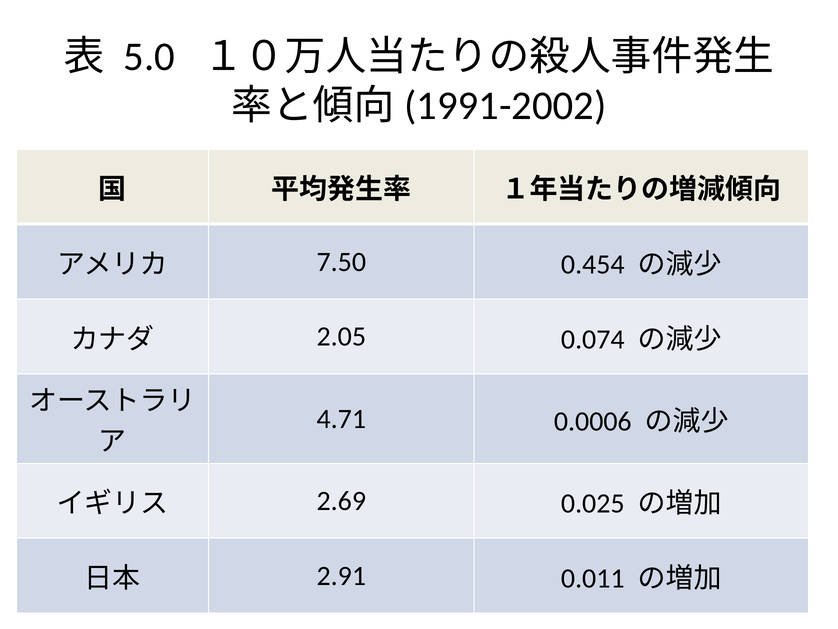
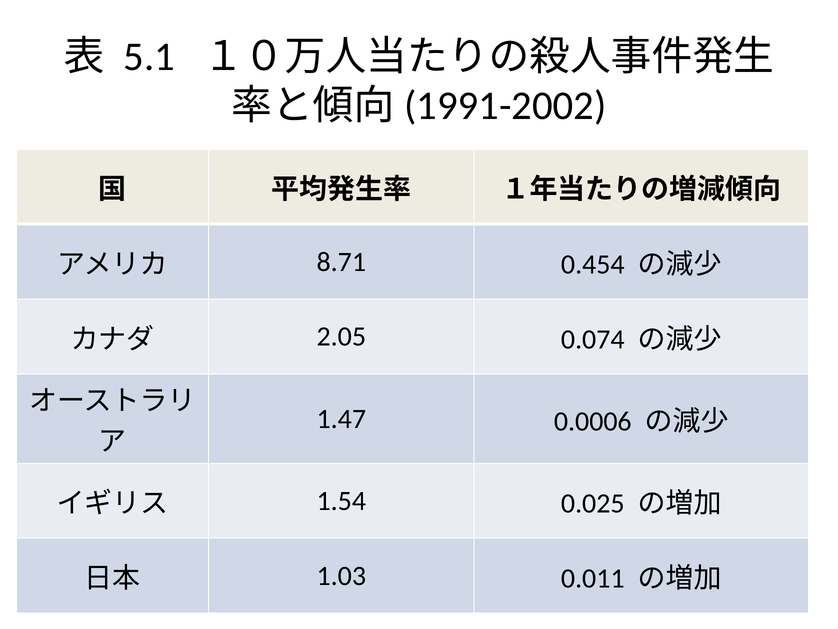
5.0: 5.0 -> 5.1
7.50: 7.50 -> 8.71
4.71: 4.71 -> 1.47
2.69: 2.69 -> 1.54
2.91: 2.91 -> 1.03
